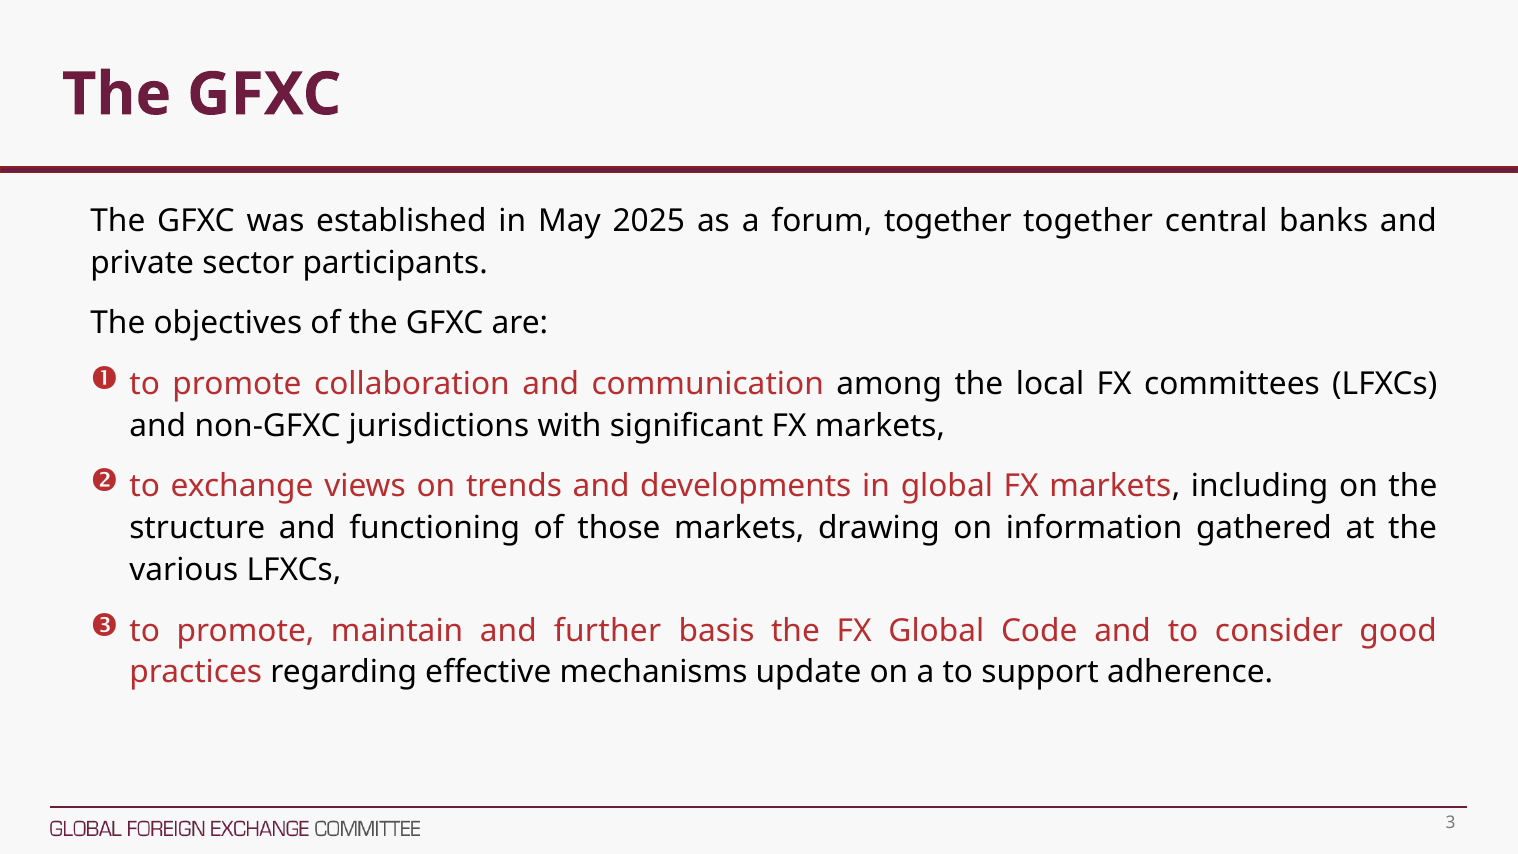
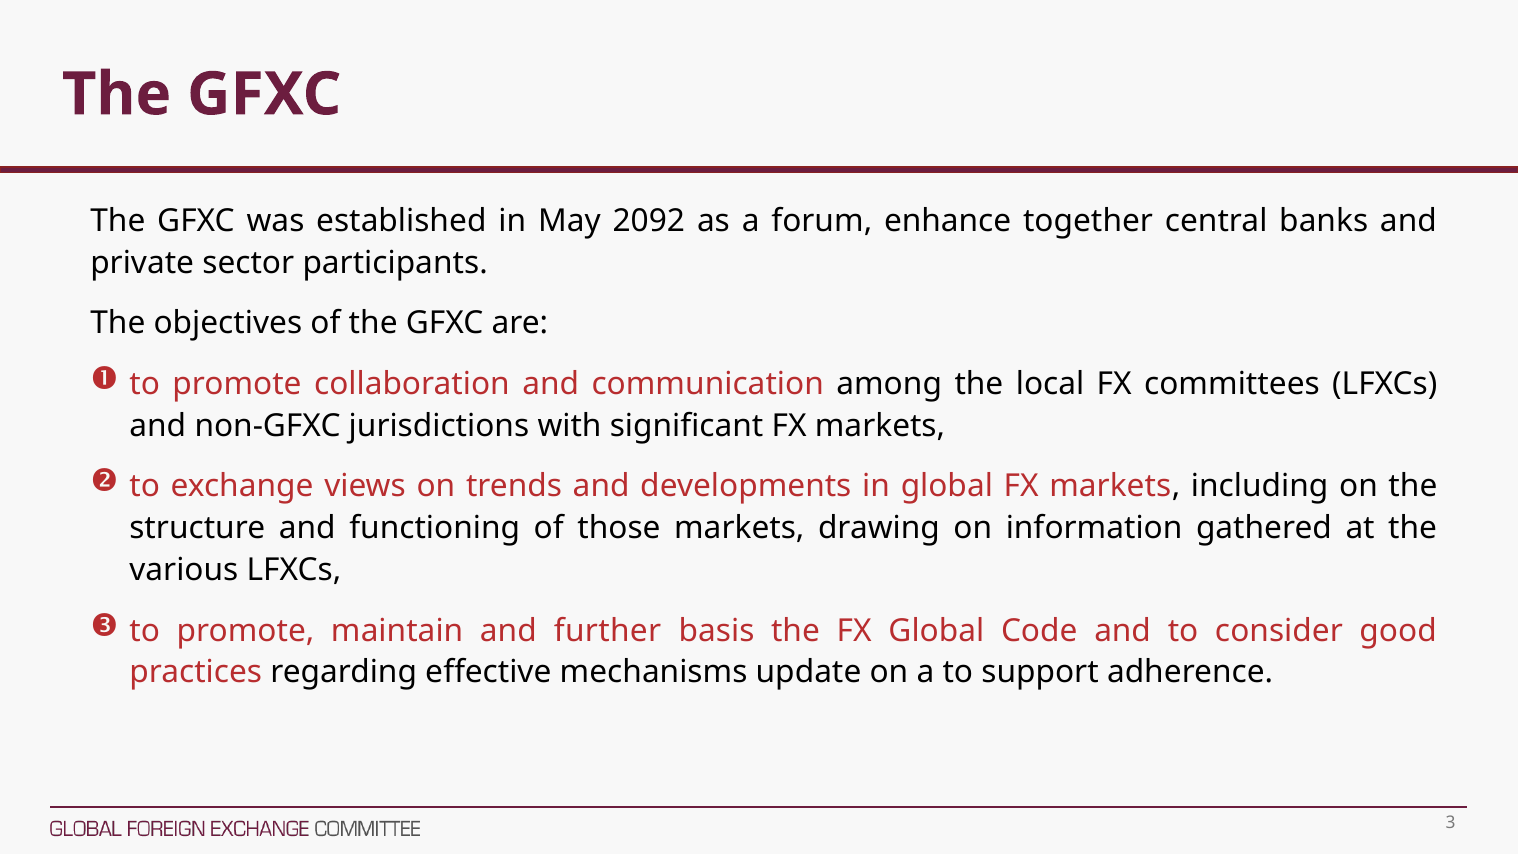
2025: 2025 -> 2092
forum together: together -> enhance
